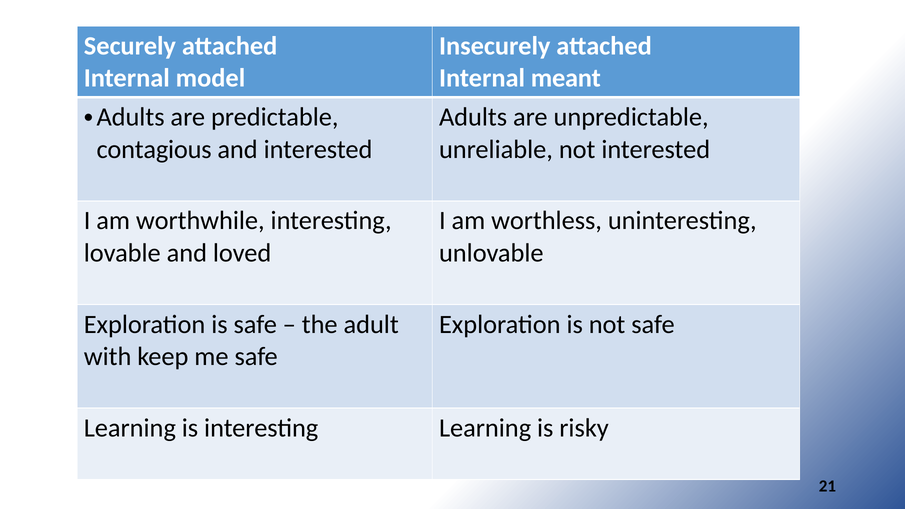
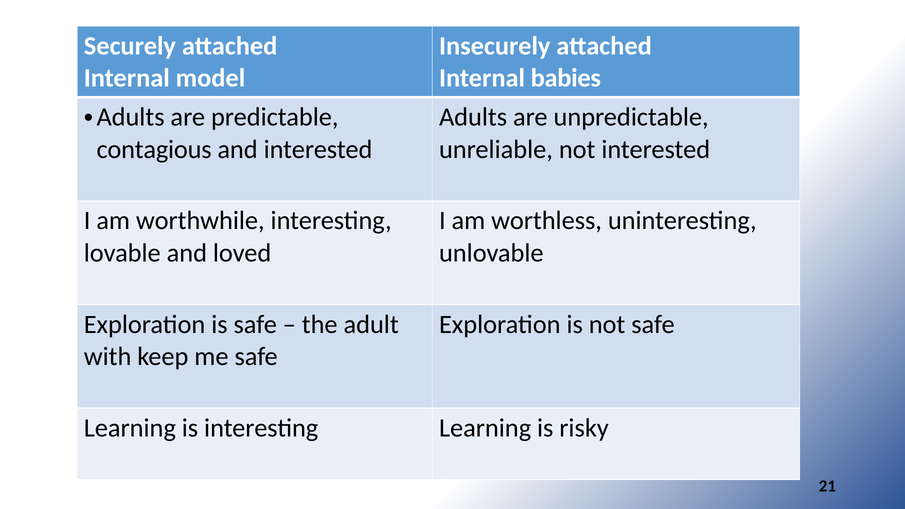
meant: meant -> babies
